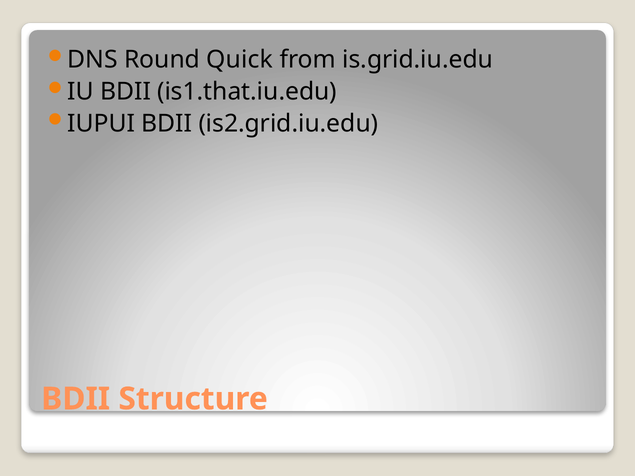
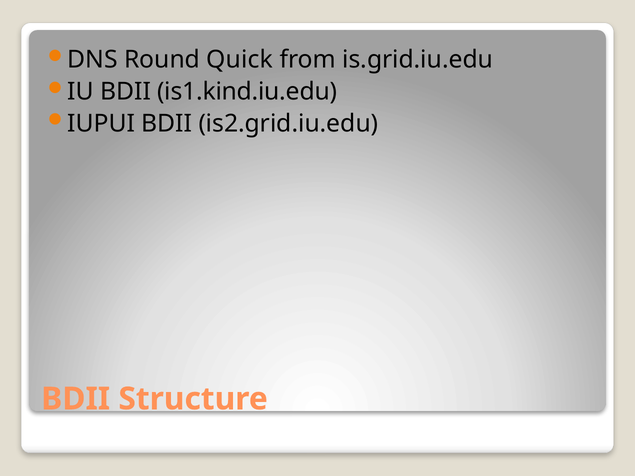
is1.that.iu.edu: is1.that.iu.edu -> is1.kind.iu.edu
